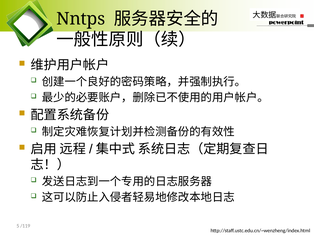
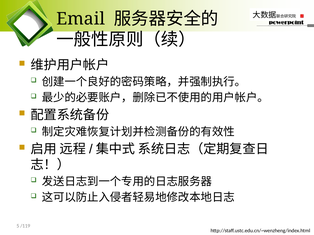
Nntps: Nntps -> Email
